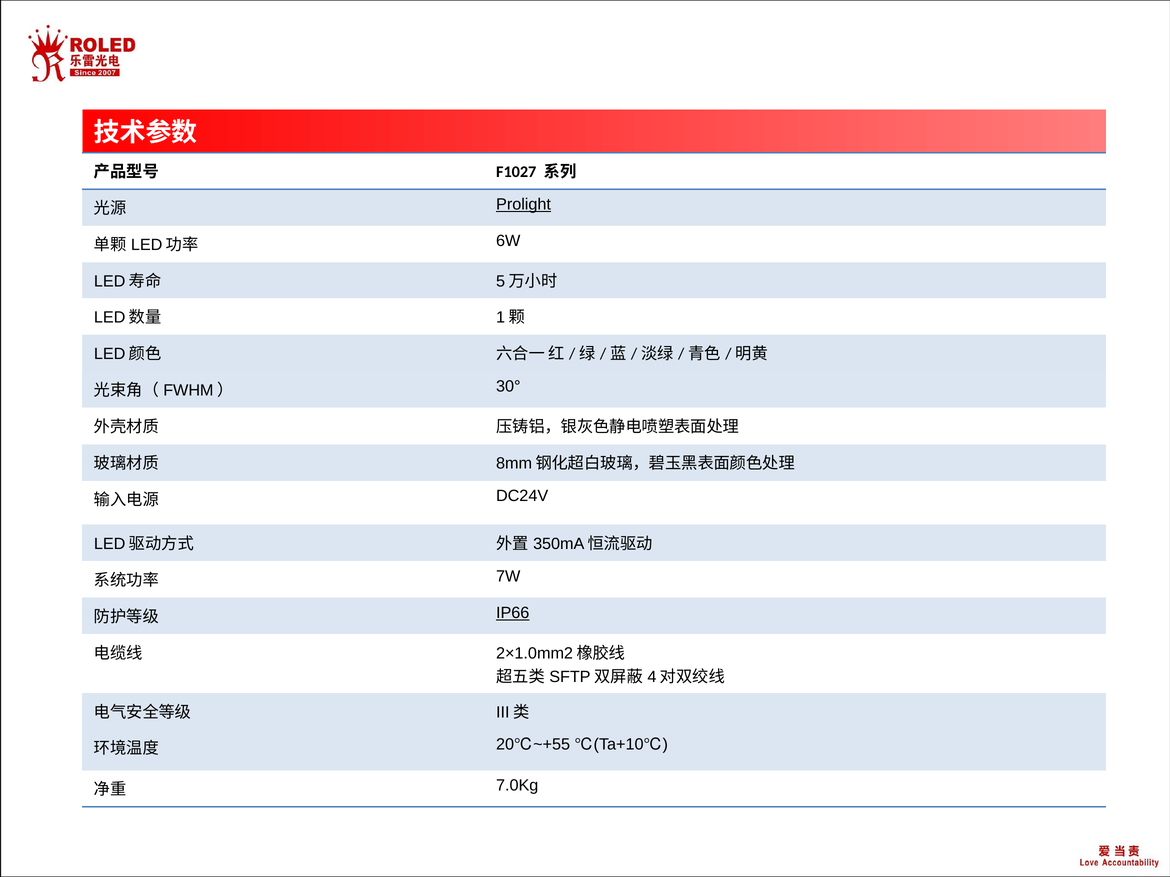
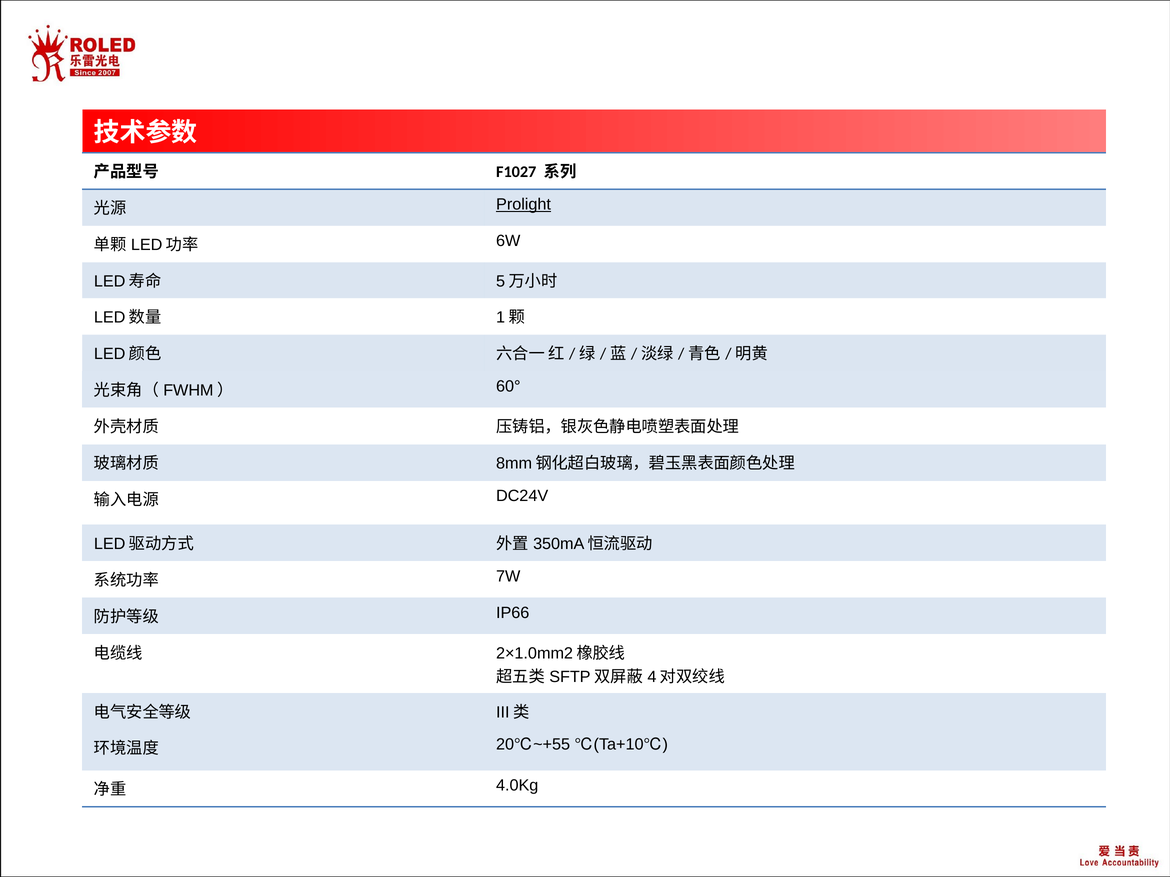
30°: 30° -> 60°
IP66 underline: present -> none
7.0Kg: 7.0Kg -> 4.0Kg
